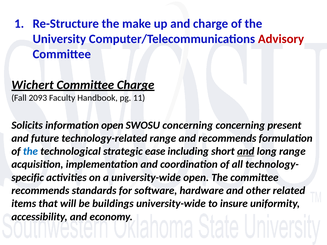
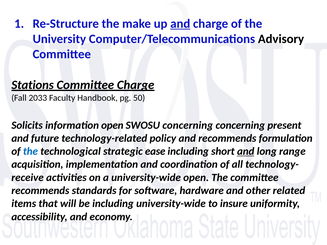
and at (180, 24) underline: none -> present
Advisory colour: red -> black
Wichert: Wichert -> Stations
2093: 2093 -> 2033
11: 11 -> 50
technology-related range: range -> policy
specific: specific -> receive
be buildings: buildings -> including
